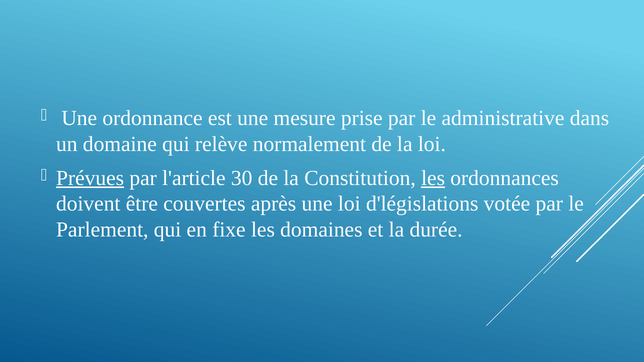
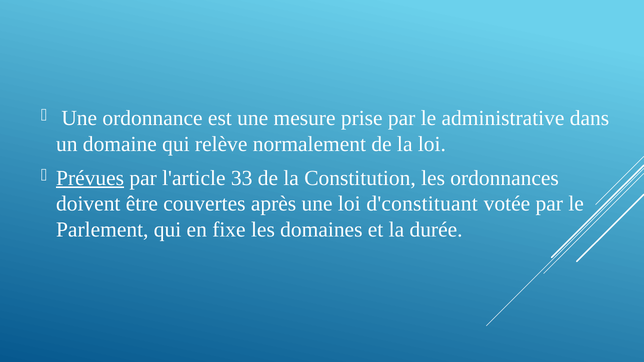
30: 30 -> 33
les at (433, 178) underline: present -> none
d'législations: d'législations -> d'constituant
